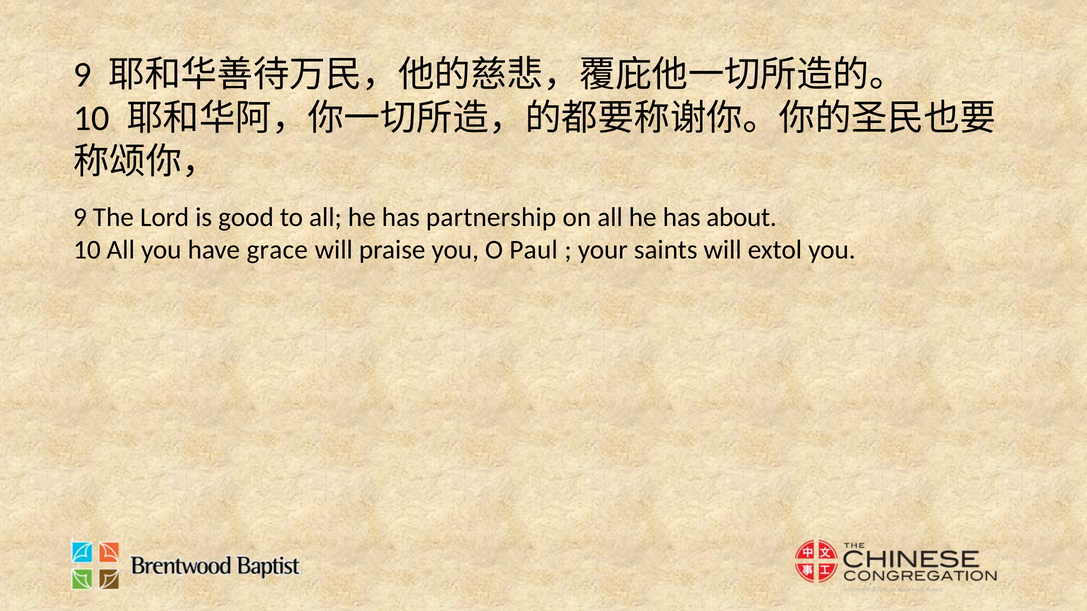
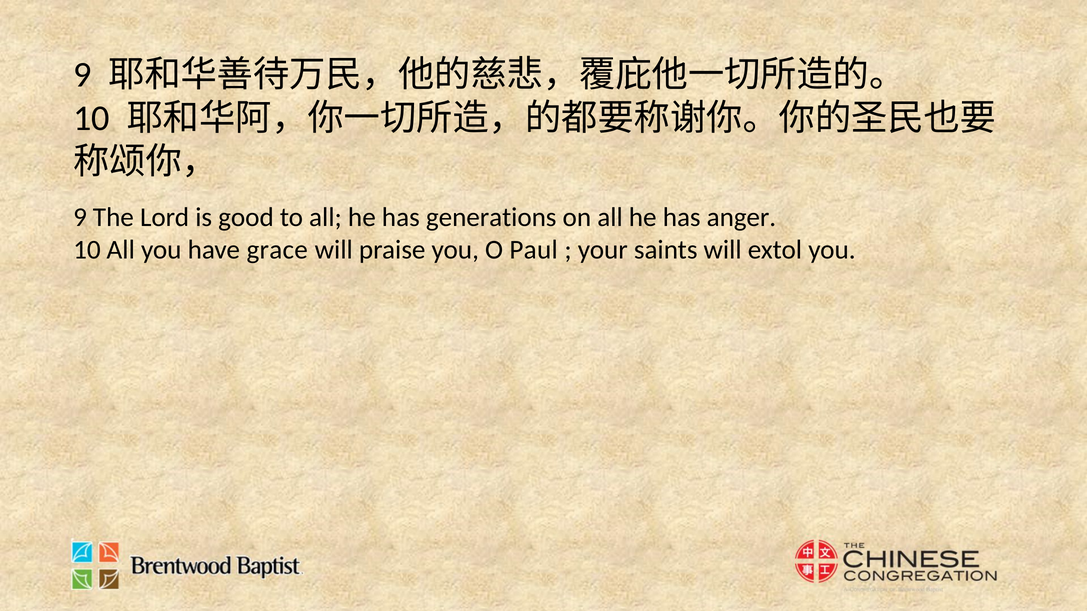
partnership: partnership -> generations
about: about -> anger
